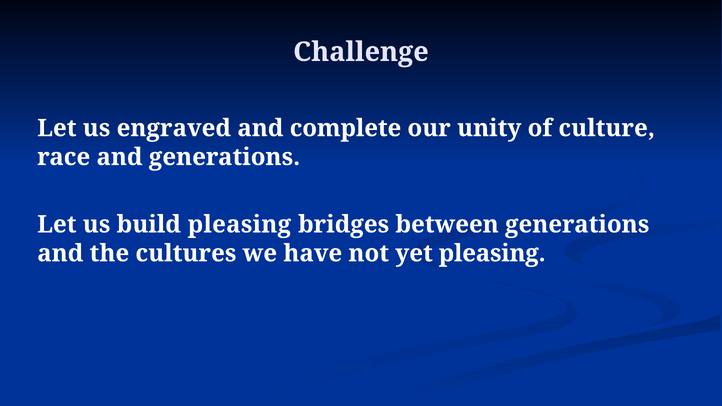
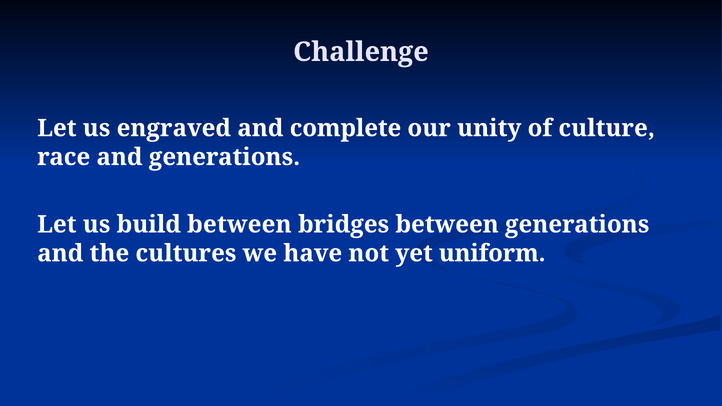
build pleasing: pleasing -> between
yet pleasing: pleasing -> uniform
